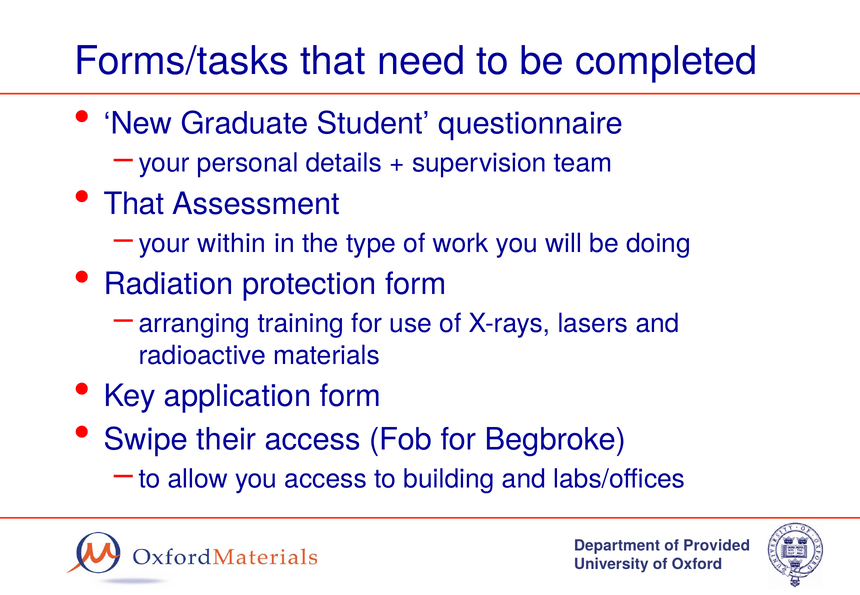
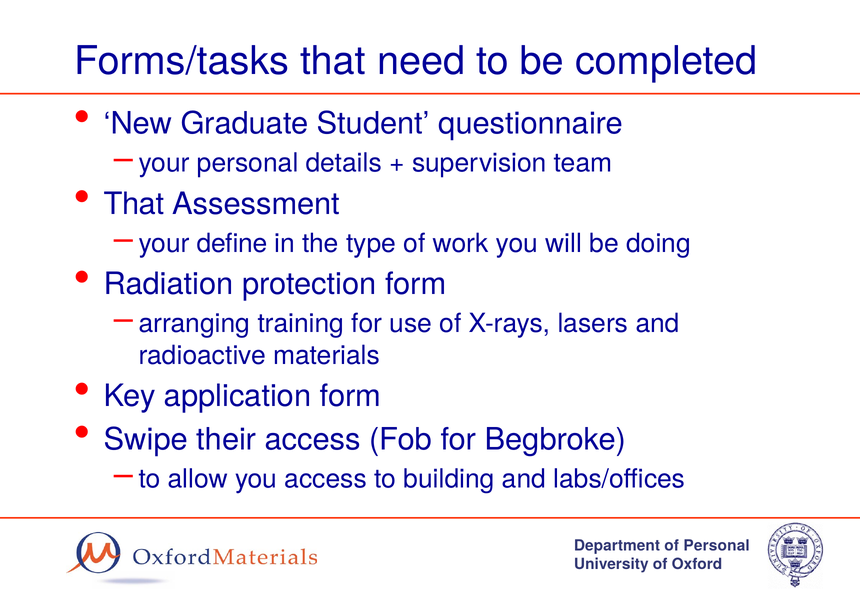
within: within -> define
of Provided: Provided -> Personal
